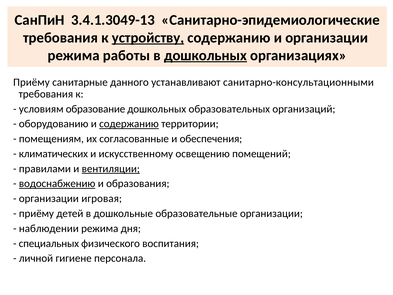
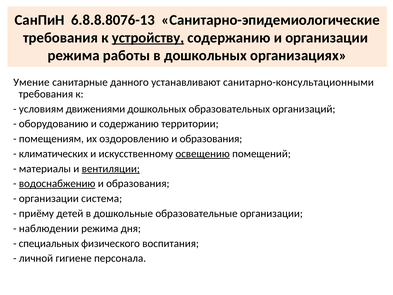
3.4.1.3049-13: 3.4.1.3049-13 -> 6.8.8.8076-13
дошкольных at (205, 55) underline: present -> none
Приёму at (31, 82): Приёму -> Умение
образование: образование -> движениями
содержанию at (129, 124) underline: present -> none
согласованные: согласованные -> оздоровлению
обеспечения at (211, 139): обеспечения -> образования
освещению underline: none -> present
правилами: правилами -> материалы
игровая: игровая -> система
